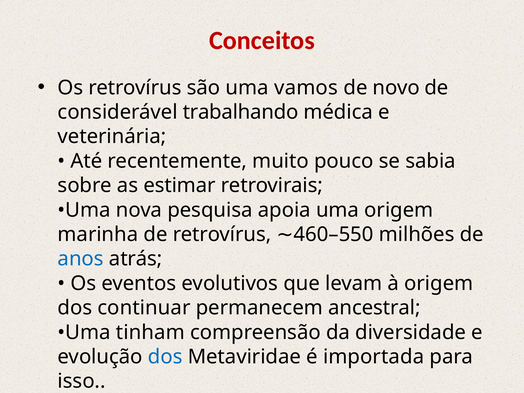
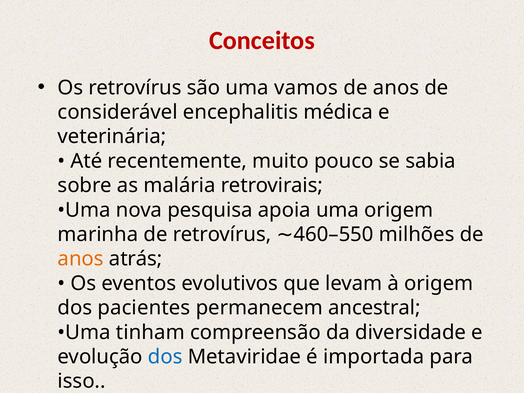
de novo: novo -> anos
trabalhando: trabalhando -> encephalitis
estimar: estimar -> malária
anos at (81, 259) colour: blue -> orange
continuar: continuar -> pacientes
